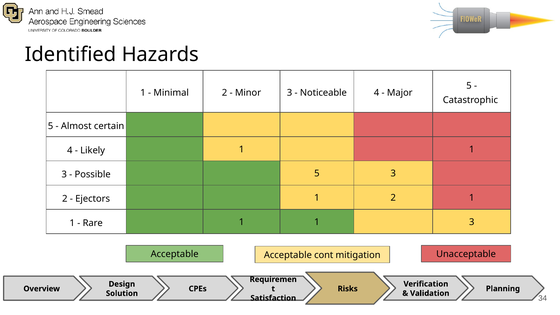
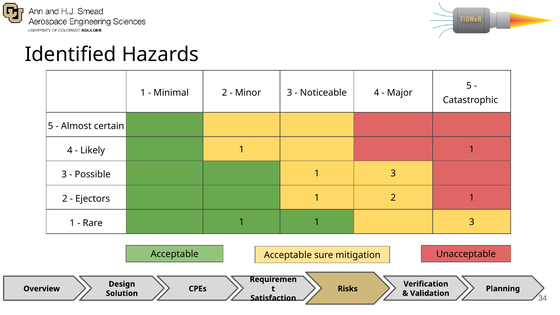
Possible 5: 5 -> 1
cont: cont -> sure
